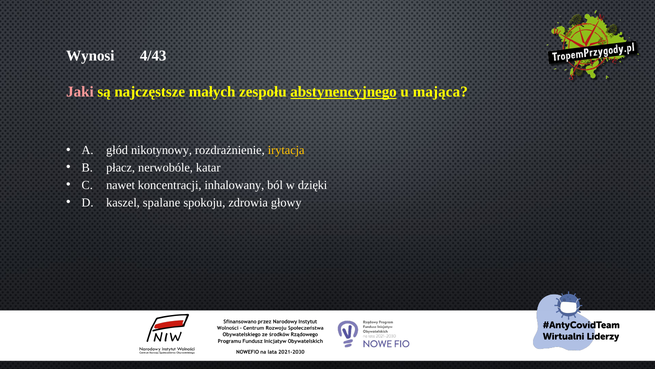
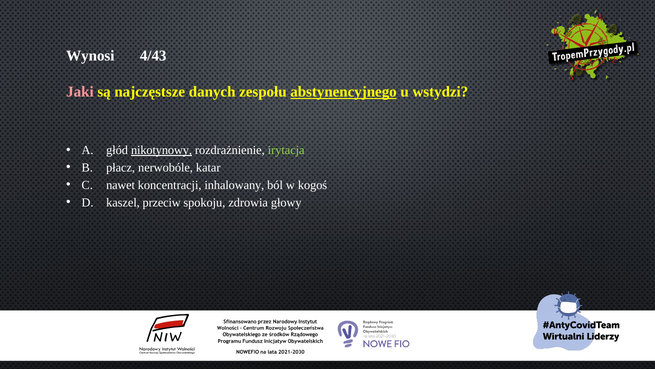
małych: małych -> danych
mająca: mająca -> wstydzi
nikotynowy underline: none -> present
irytacja colour: yellow -> light green
dzięki: dzięki -> kogoś
spalane: spalane -> przeciw
